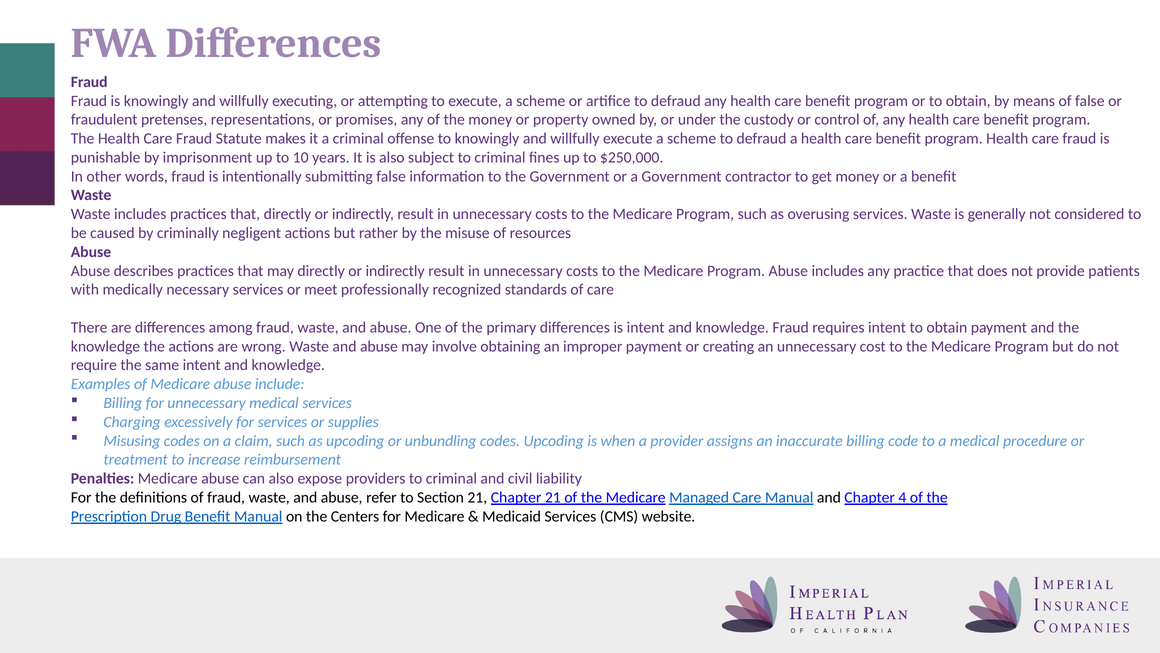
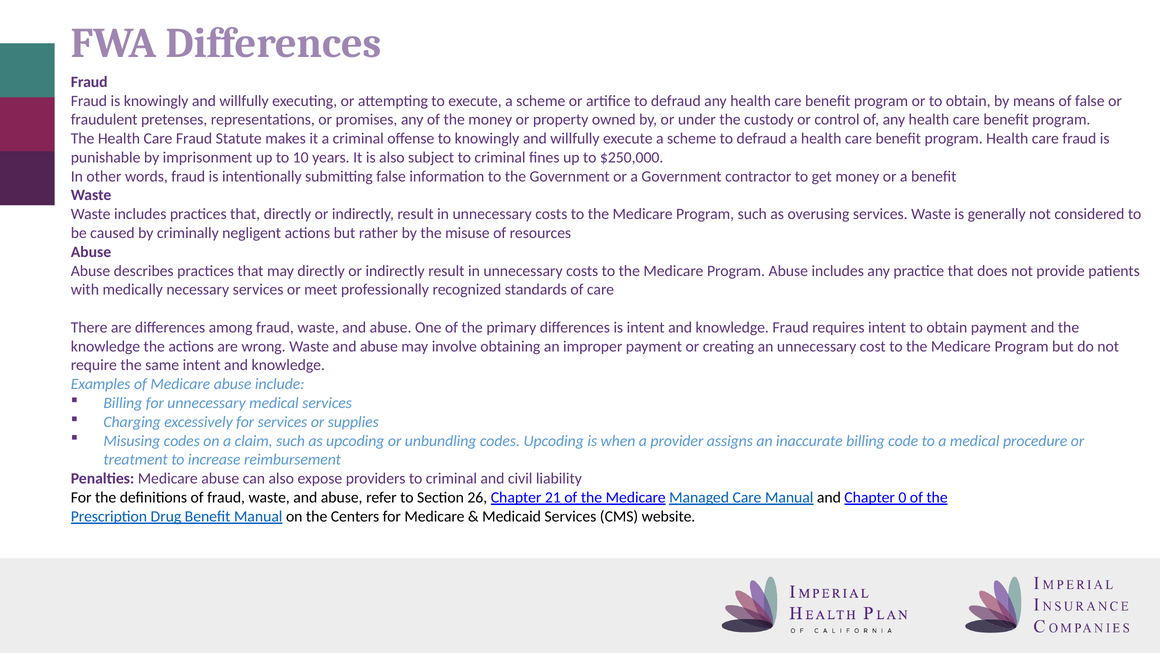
Section 21: 21 -> 26
4: 4 -> 0
